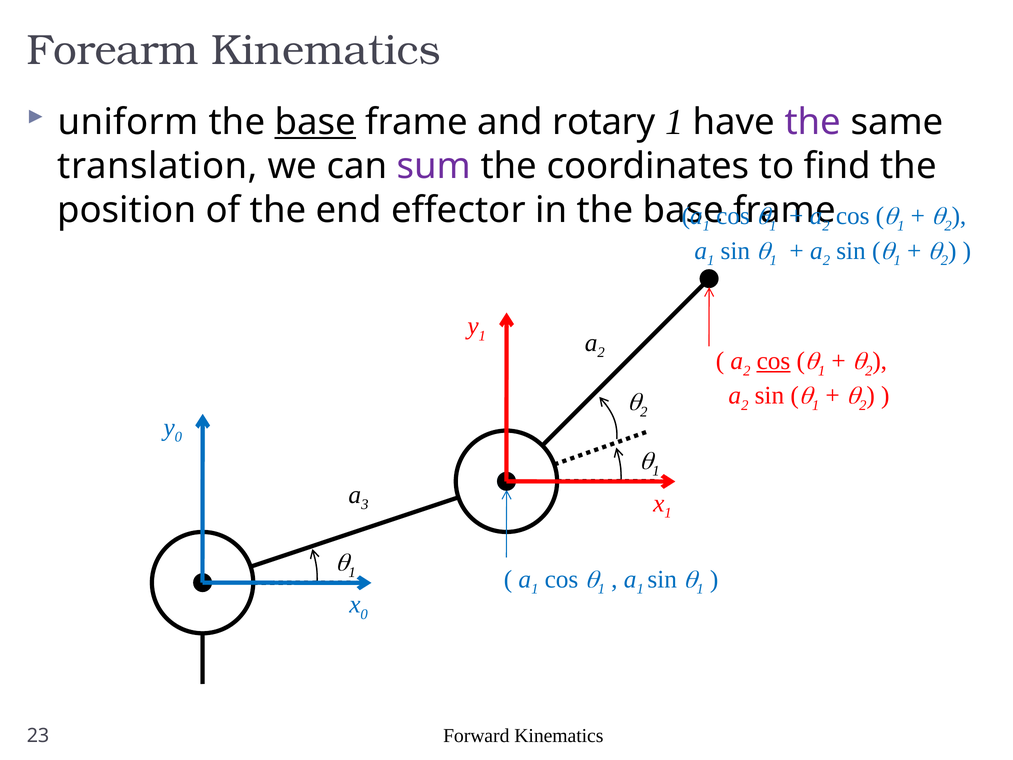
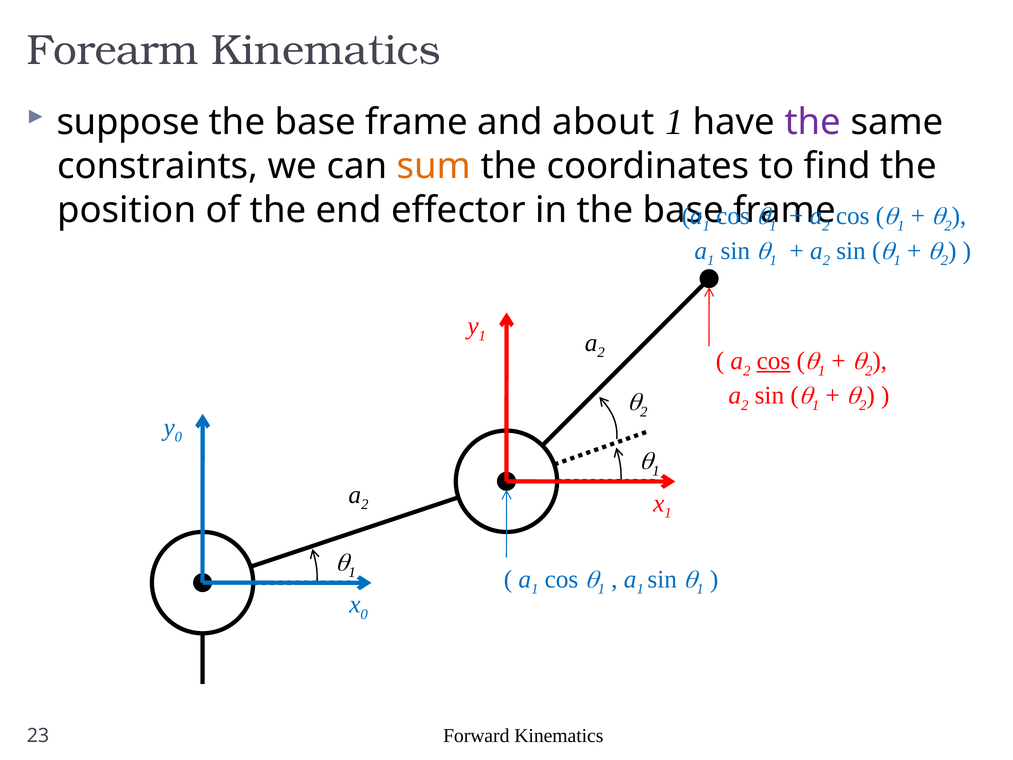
uniform: uniform -> suppose
base at (315, 122) underline: present -> none
rotary: rotary -> about
translation: translation -> constraints
sum colour: purple -> orange
3 at (365, 504): 3 -> 2
